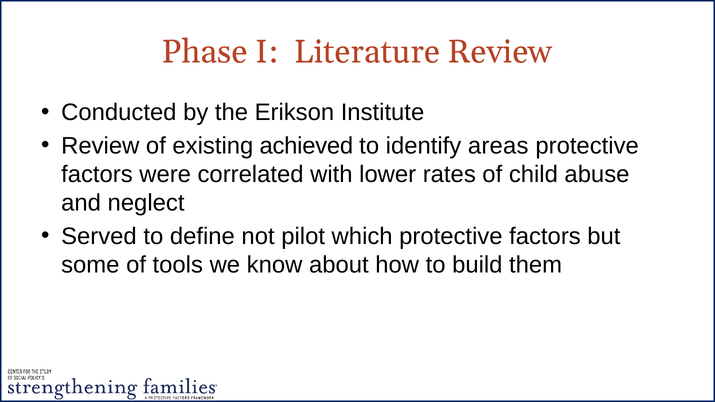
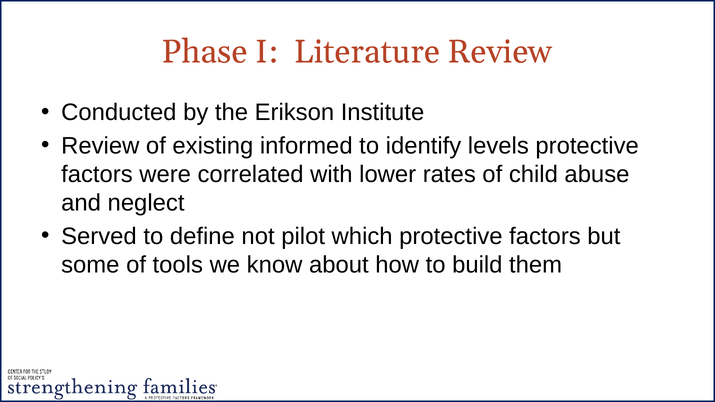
achieved: achieved -> informed
areas: areas -> levels
